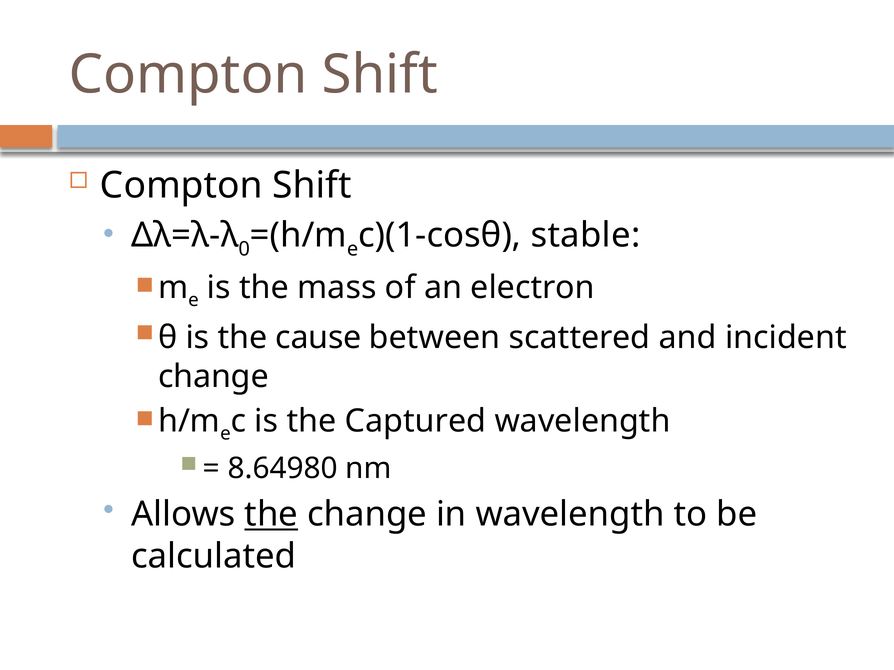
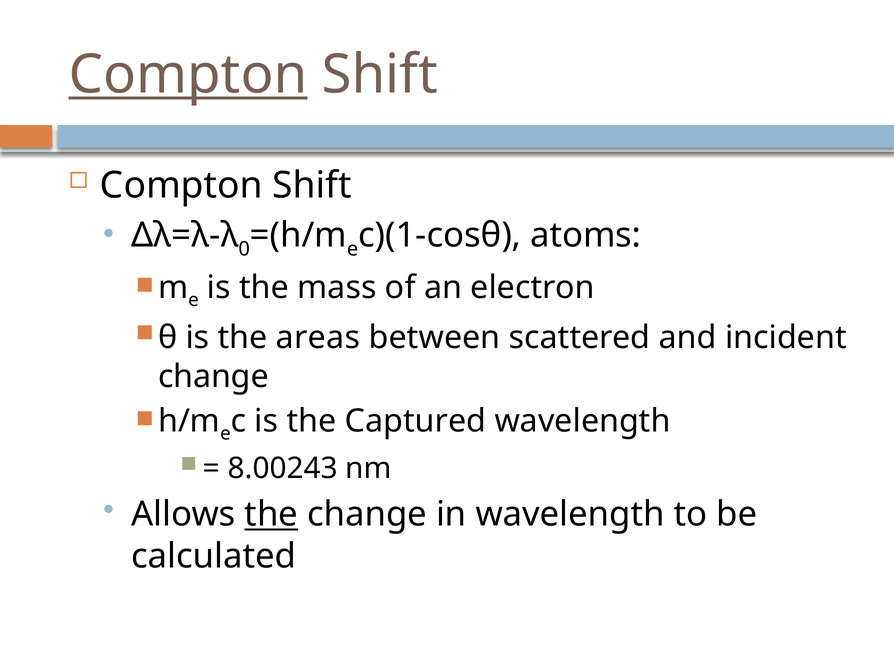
Compton at (188, 75) underline: none -> present
stable: stable -> atoms
cause: cause -> areas
8.64980: 8.64980 -> 8.00243
